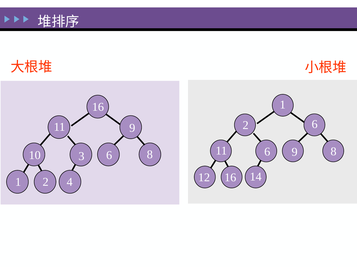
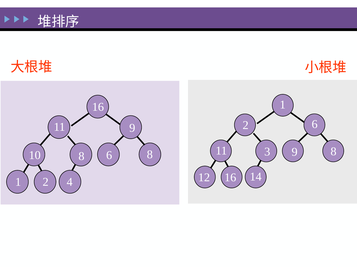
11 6: 6 -> 3
10 3: 3 -> 8
